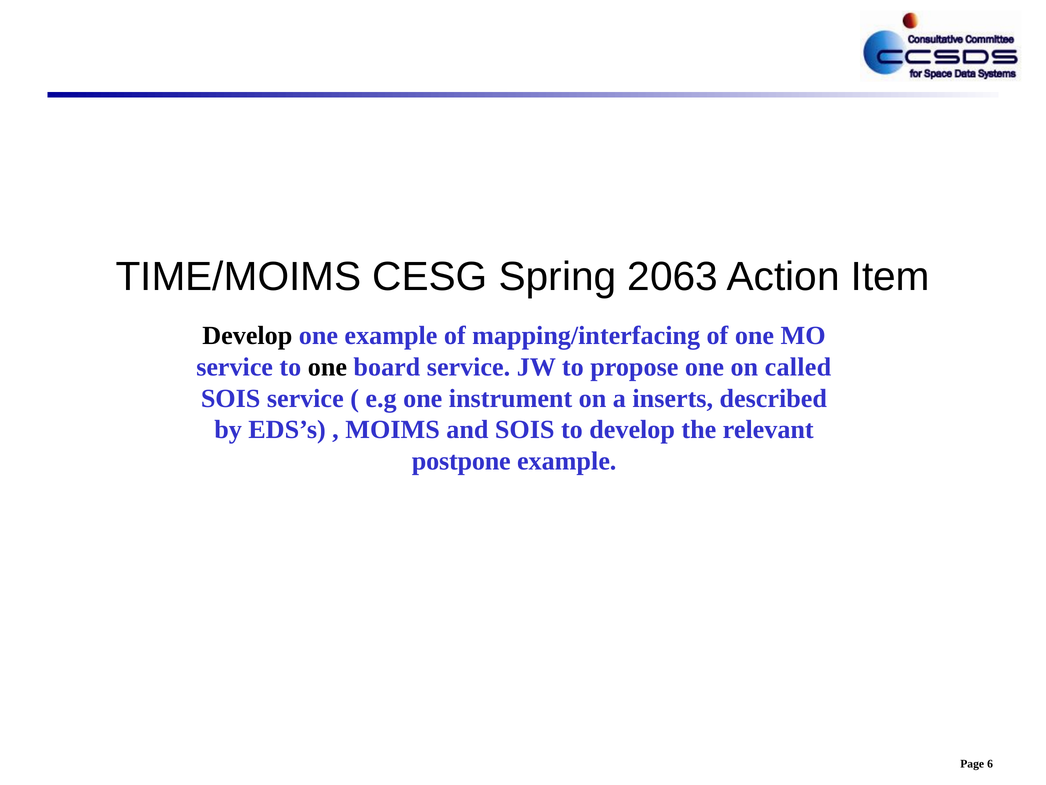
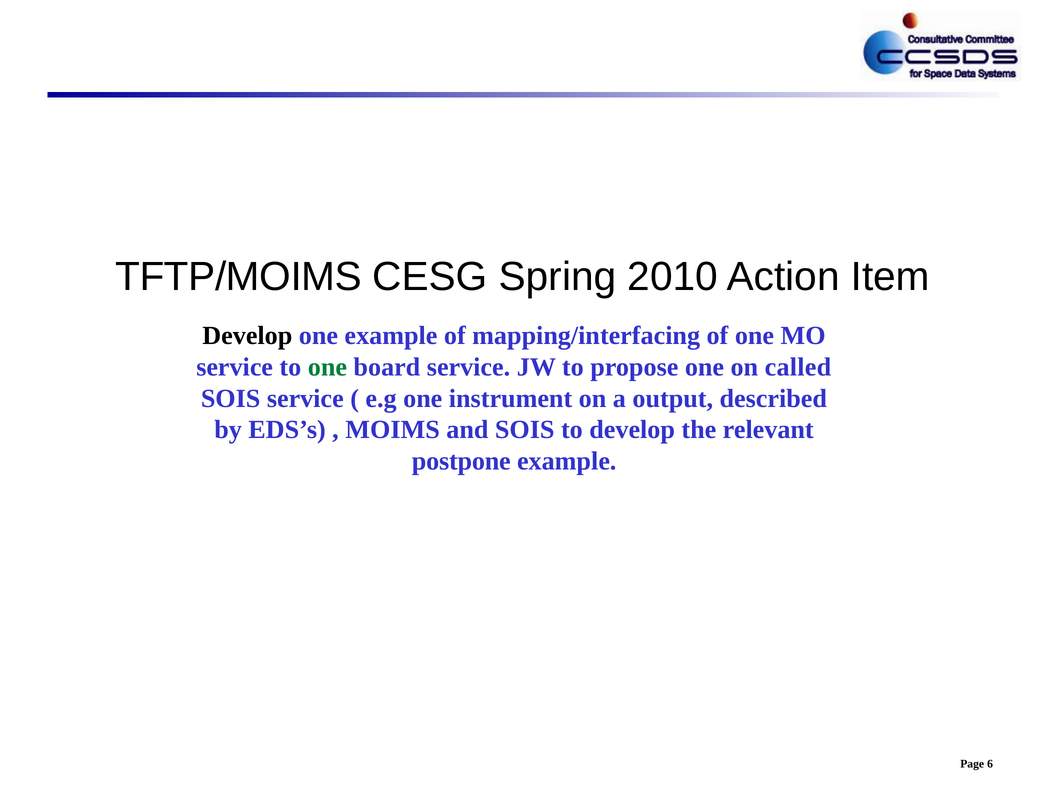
TIME/MOIMS: TIME/MOIMS -> TFTP/MOIMS
2063: 2063 -> 2010
one at (327, 367) colour: black -> green
inserts: inserts -> output
